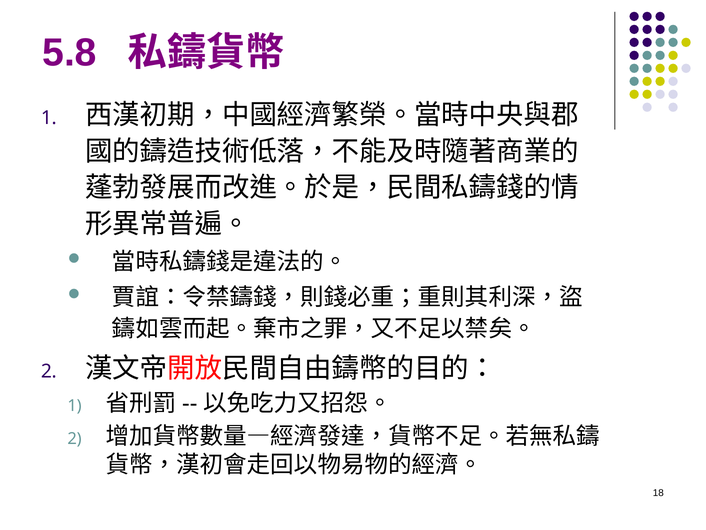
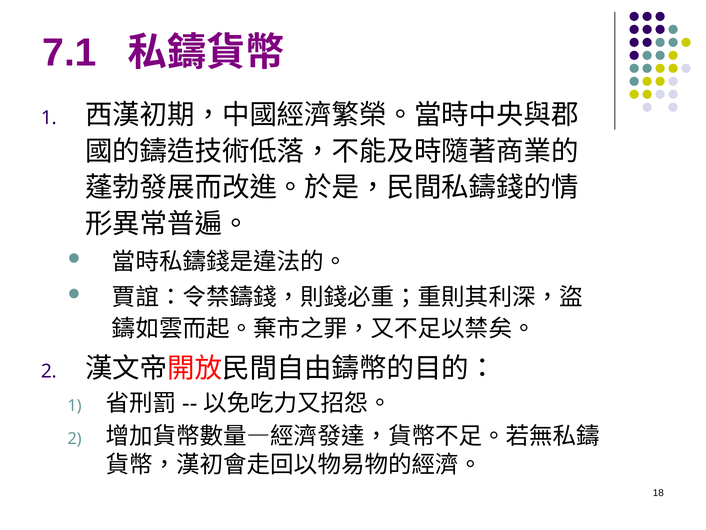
5.8: 5.8 -> 7.1
